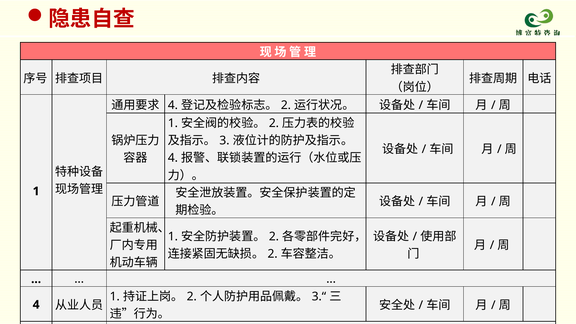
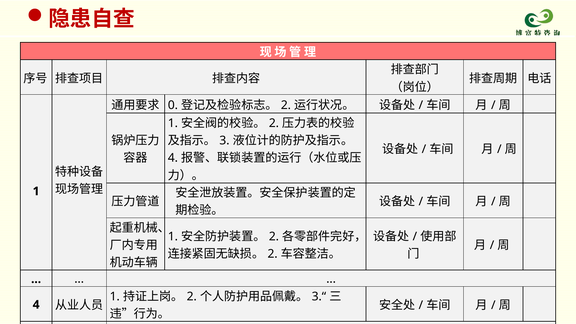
4 at (173, 105): 4 -> 0
